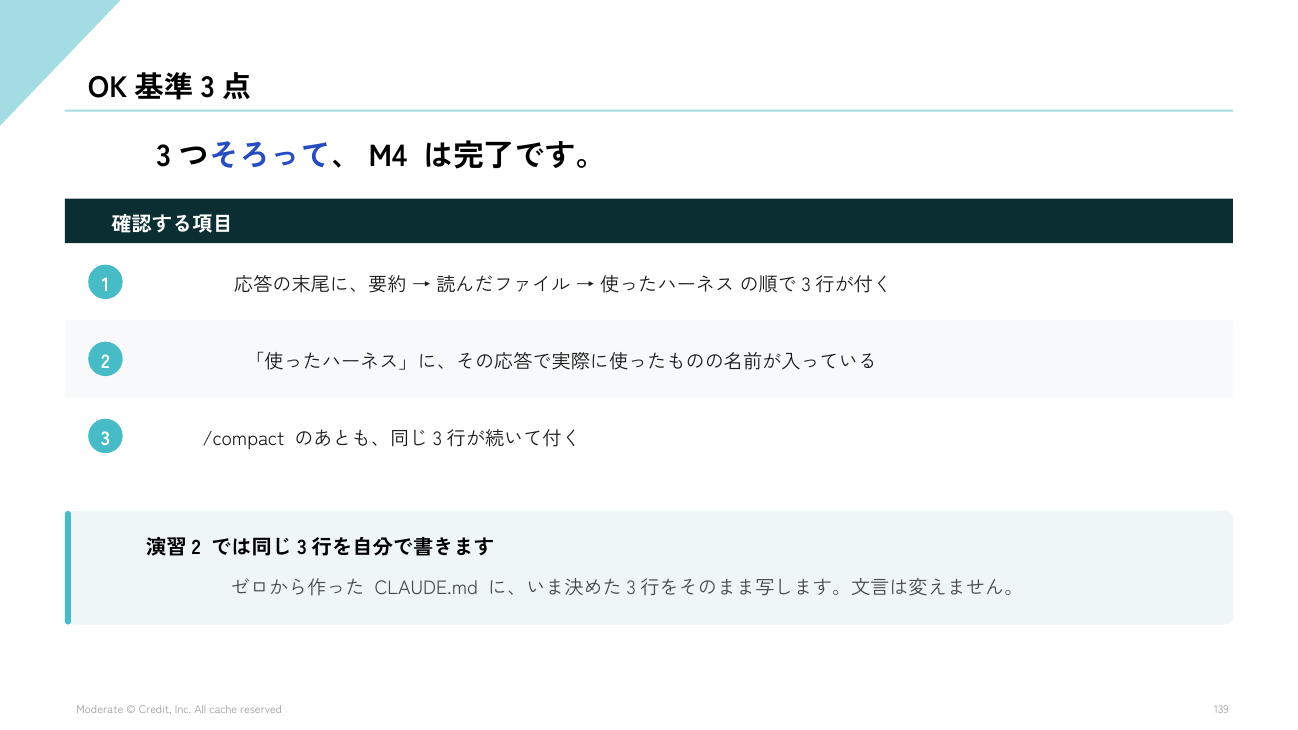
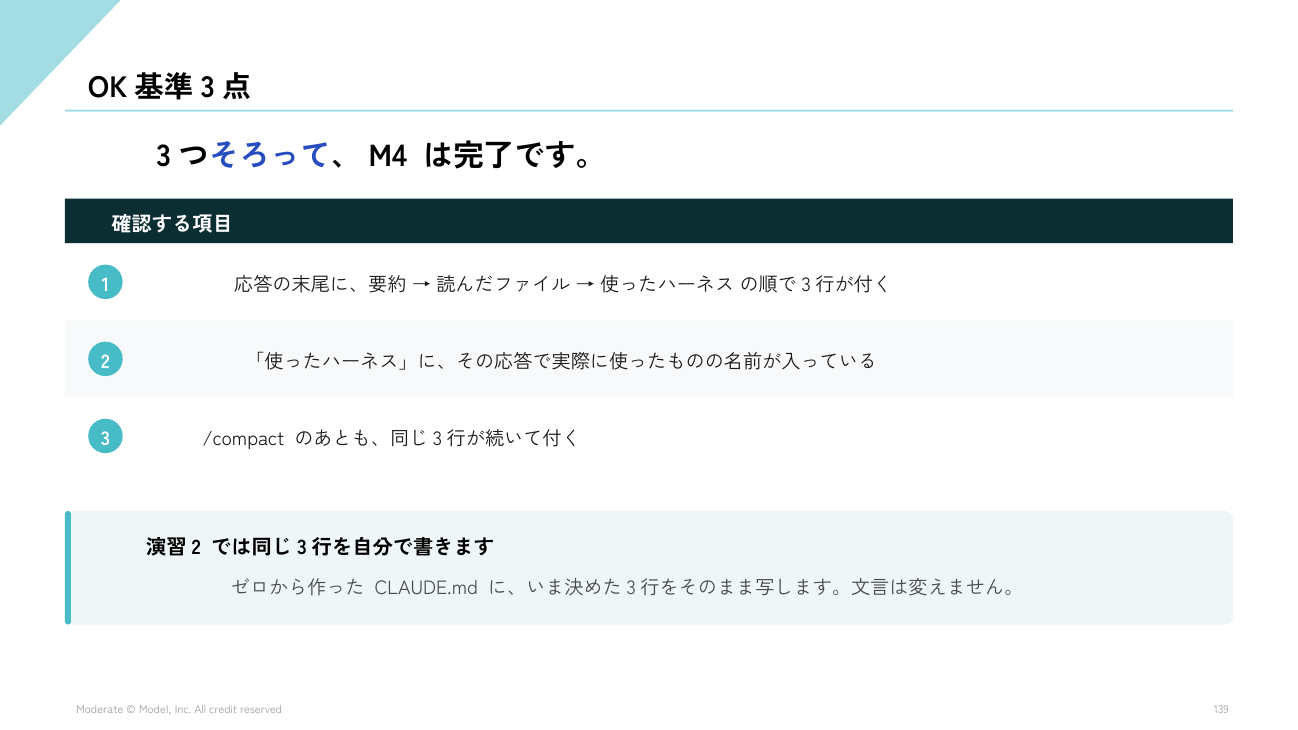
Credit: Credit -> Model
cache: cache -> credit
